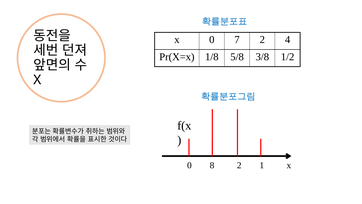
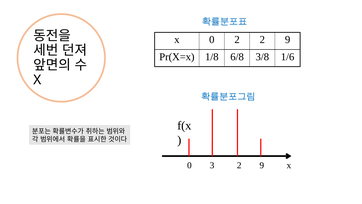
0 7: 7 -> 2
4 at (288, 40): 4 -> 9
5/8: 5/8 -> 6/8
1/2: 1/2 -> 1/6
8: 8 -> 3
1 at (262, 165): 1 -> 9
